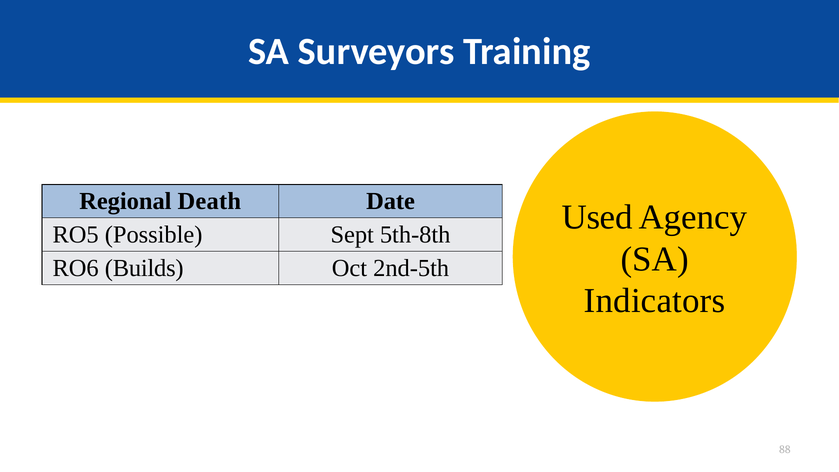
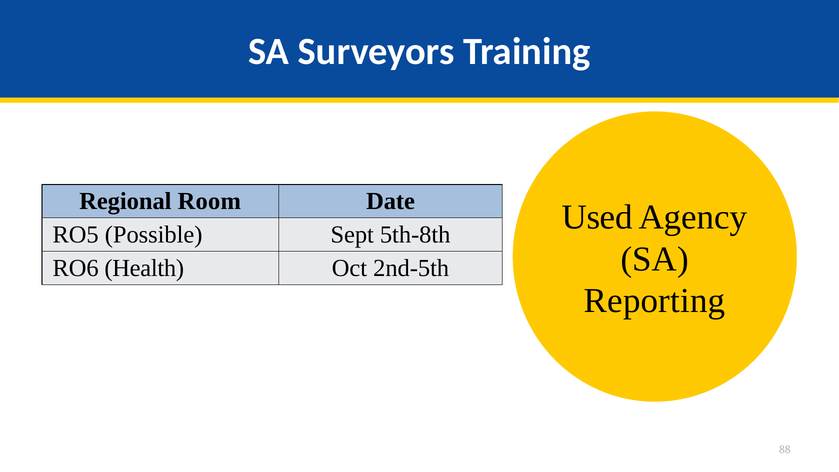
Death: Death -> Room
Builds: Builds -> Health
Indicators: Indicators -> Reporting
